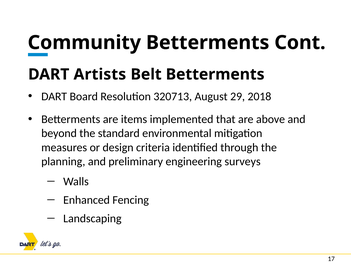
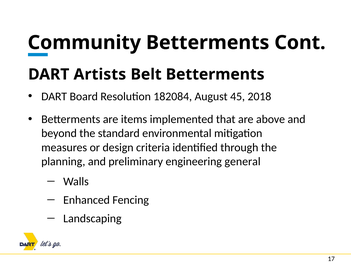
320713: 320713 -> 182084
29: 29 -> 45
surveys: surveys -> general
